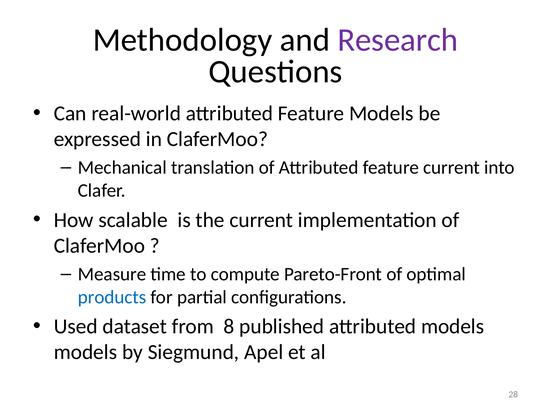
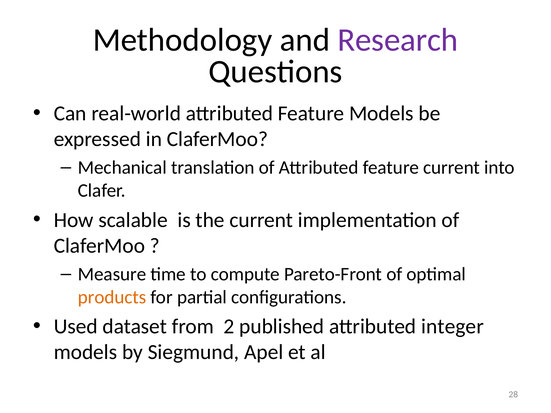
products colour: blue -> orange
8: 8 -> 2
attributed models: models -> integer
